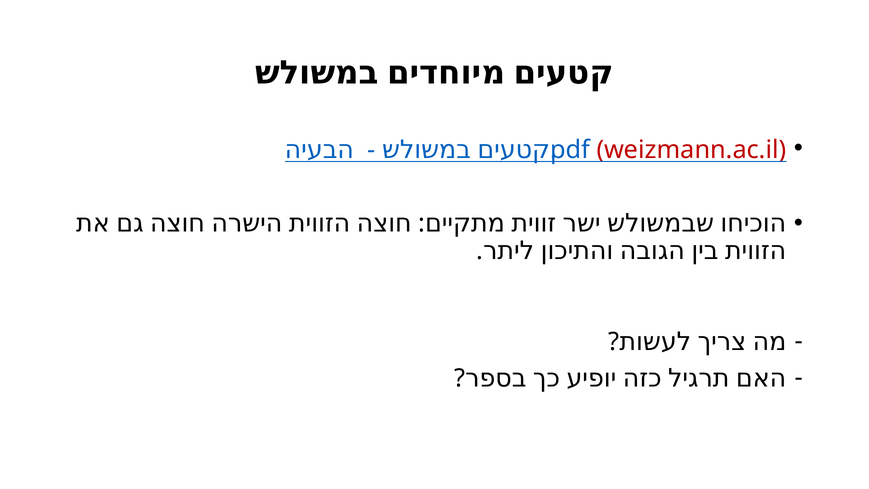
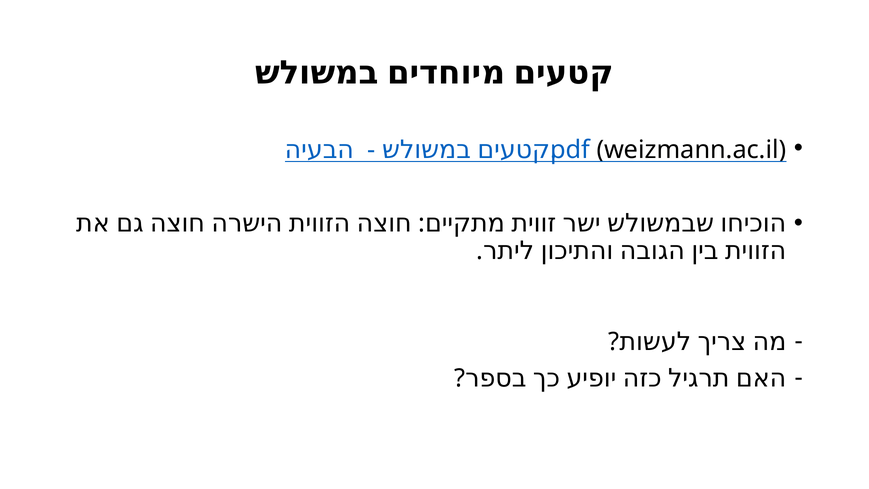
weizmann.ac.il colour: red -> black
